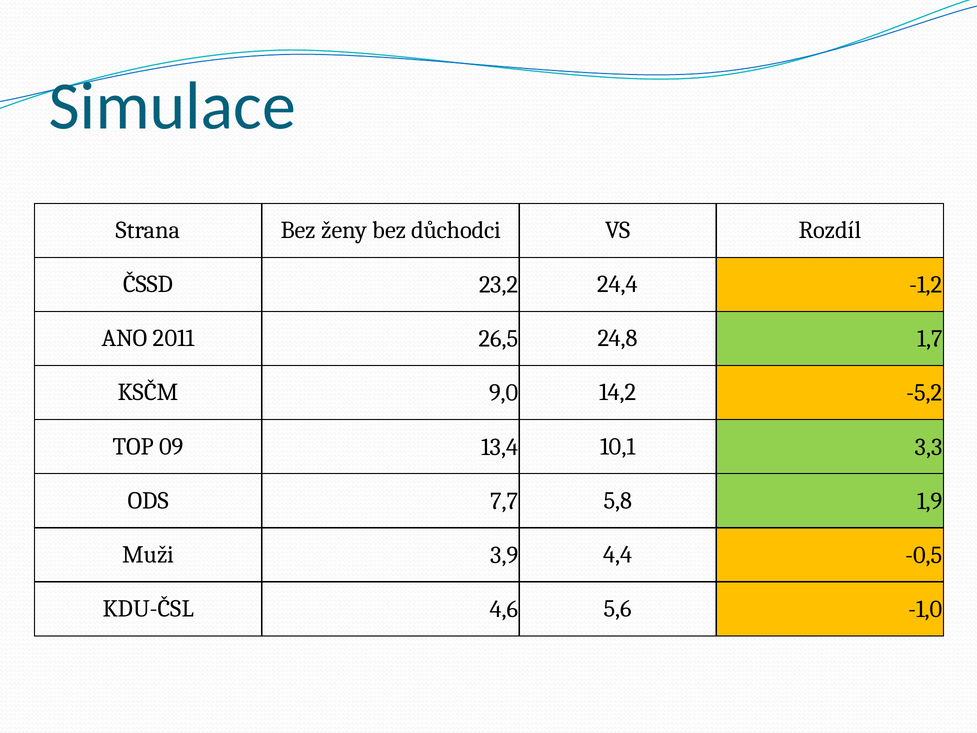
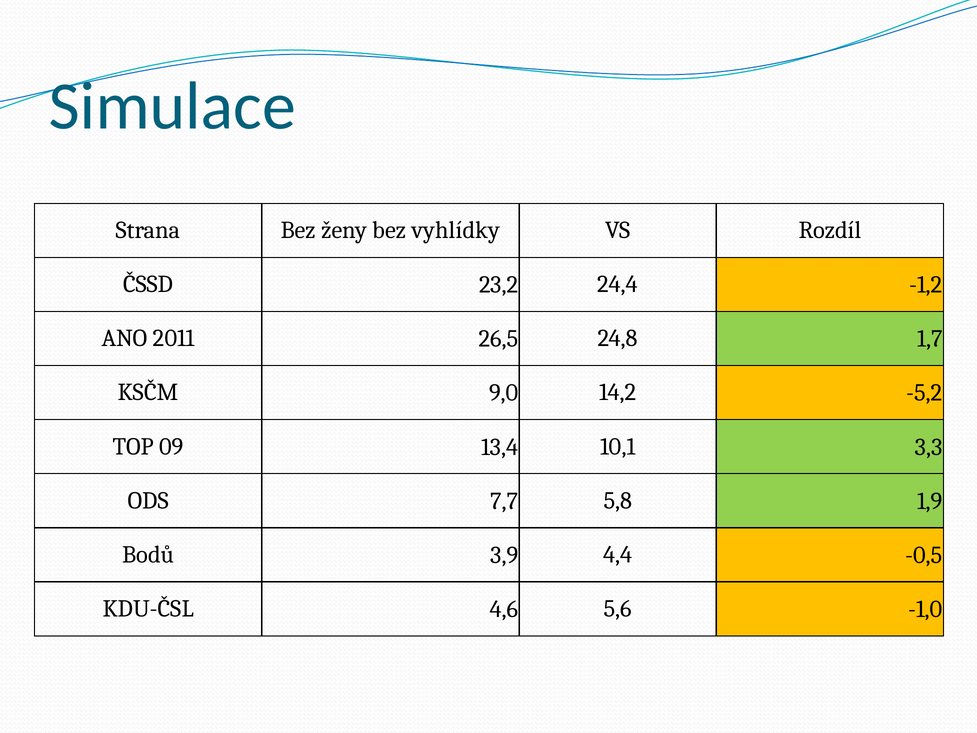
důchodci: důchodci -> vyhlídky
Muži: Muži -> Bodů
